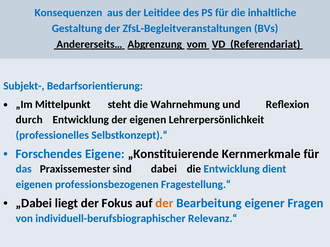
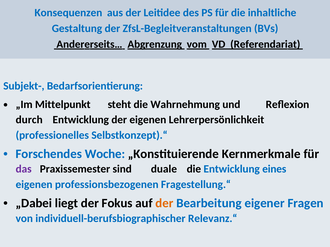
Eigene: Eigene -> Woche
das colour: blue -> purple
dabei: dabei -> duale
dient: dient -> eines
